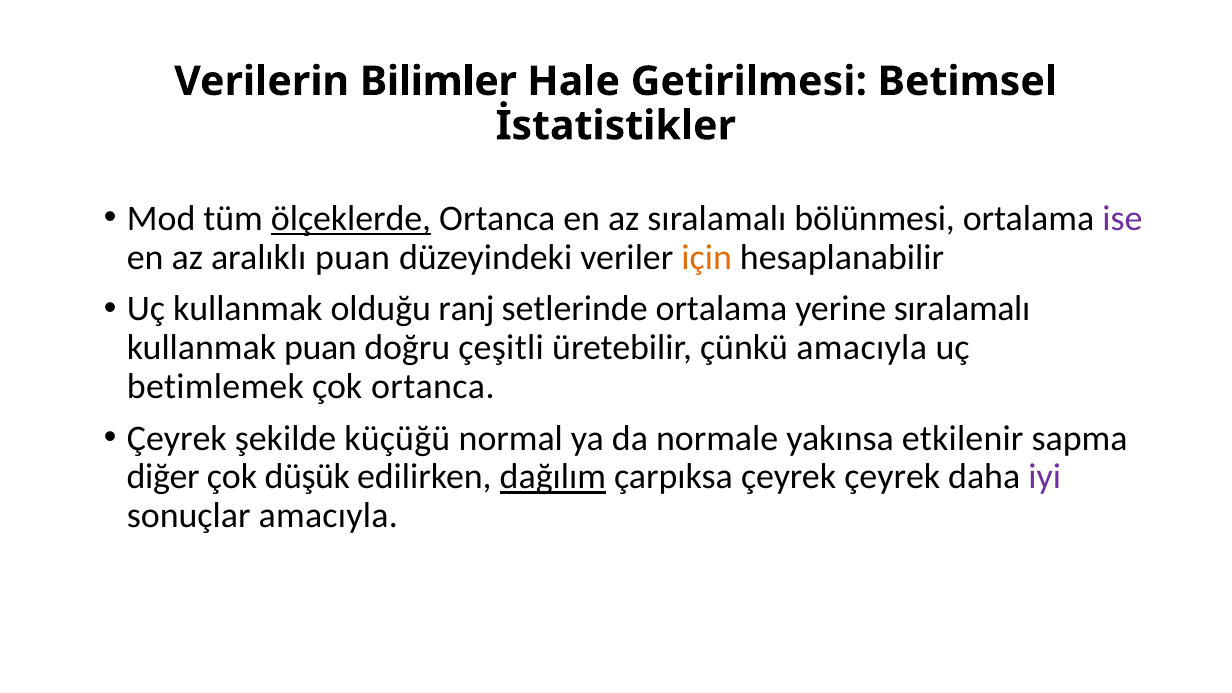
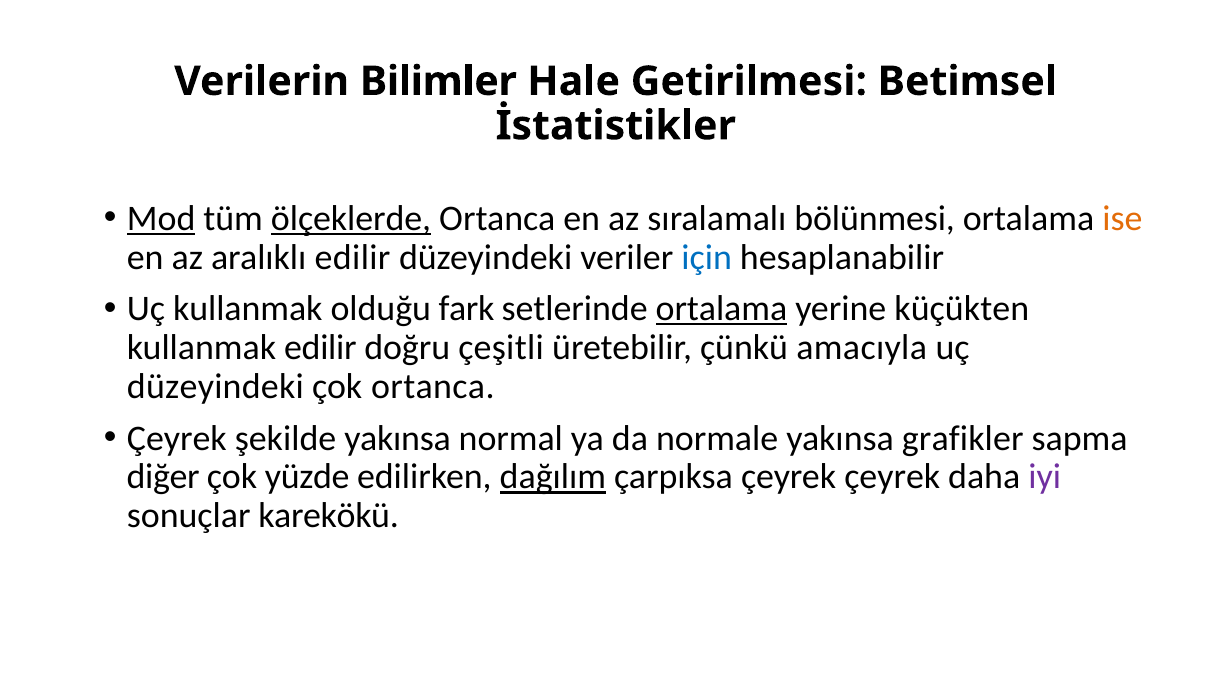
Mod underline: none -> present
ise colour: purple -> orange
aralıklı puan: puan -> edilir
için colour: orange -> blue
ranj: ranj -> fark
ortalama at (721, 309) underline: none -> present
yerine sıralamalı: sıralamalı -> küçükten
kullanmak puan: puan -> edilir
betimlemek at (215, 387): betimlemek -> düzeyindeki
şekilde küçüğü: küçüğü -> yakınsa
etkilenir: etkilenir -> grafikler
düşük: düşük -> yüzde
sonuçlar amacıyla: amacıyla -> karekökü
